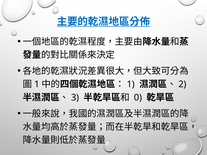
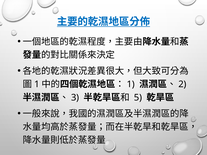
0: 0 -> 5
